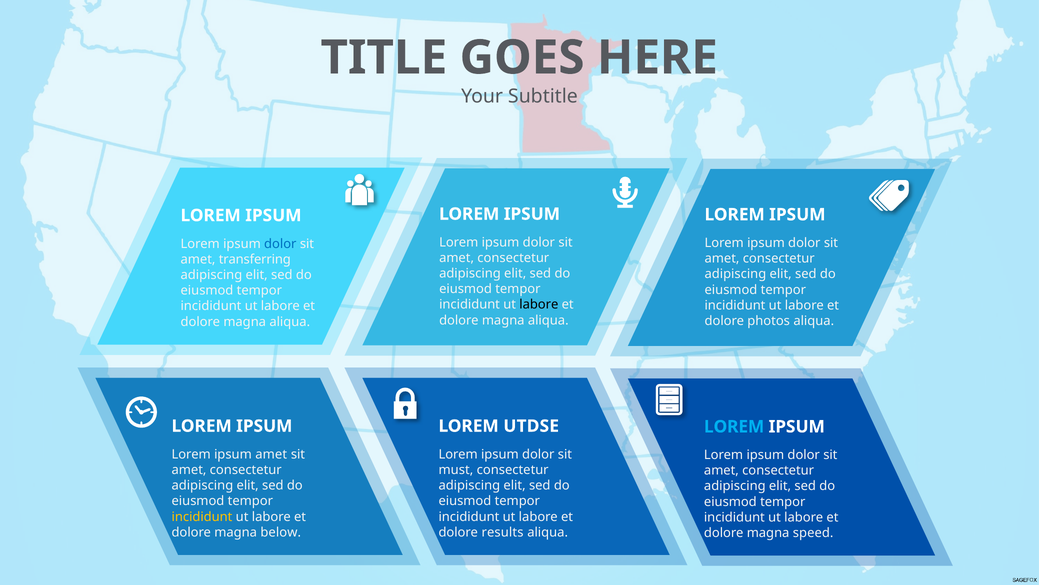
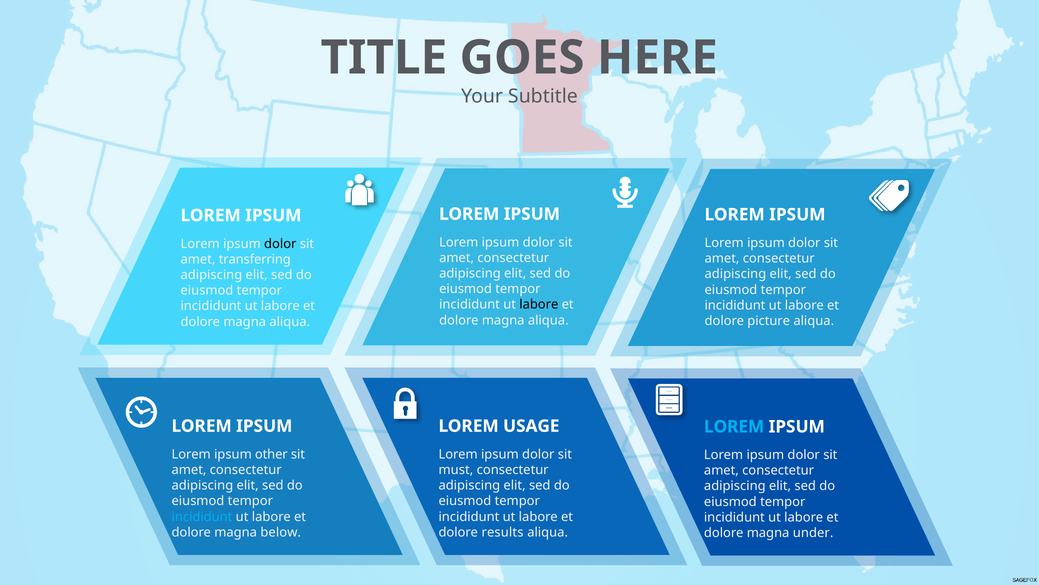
dolor at (280, 244) colour: blue -> black
photos: photos -> picture
UTDSE: UTDSE -> USAGE
ipsum amet: amet -> other
incididunt at (202, 516) colour: yellow -> light blue
speed: speed -> under
